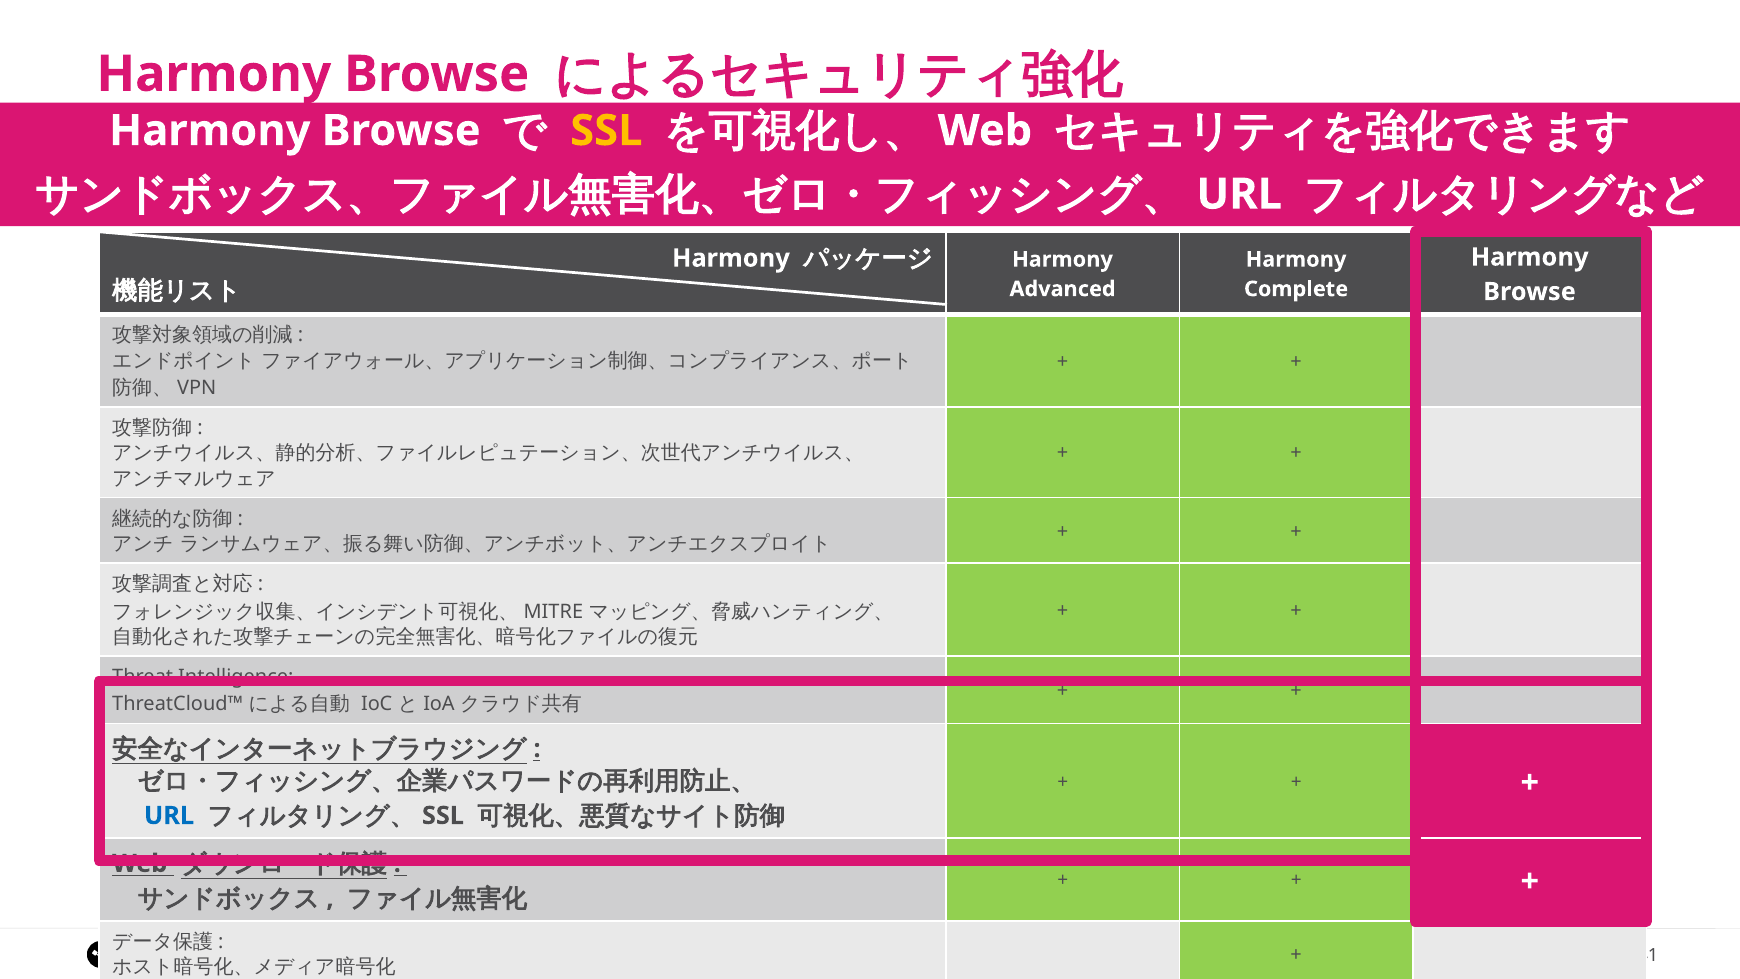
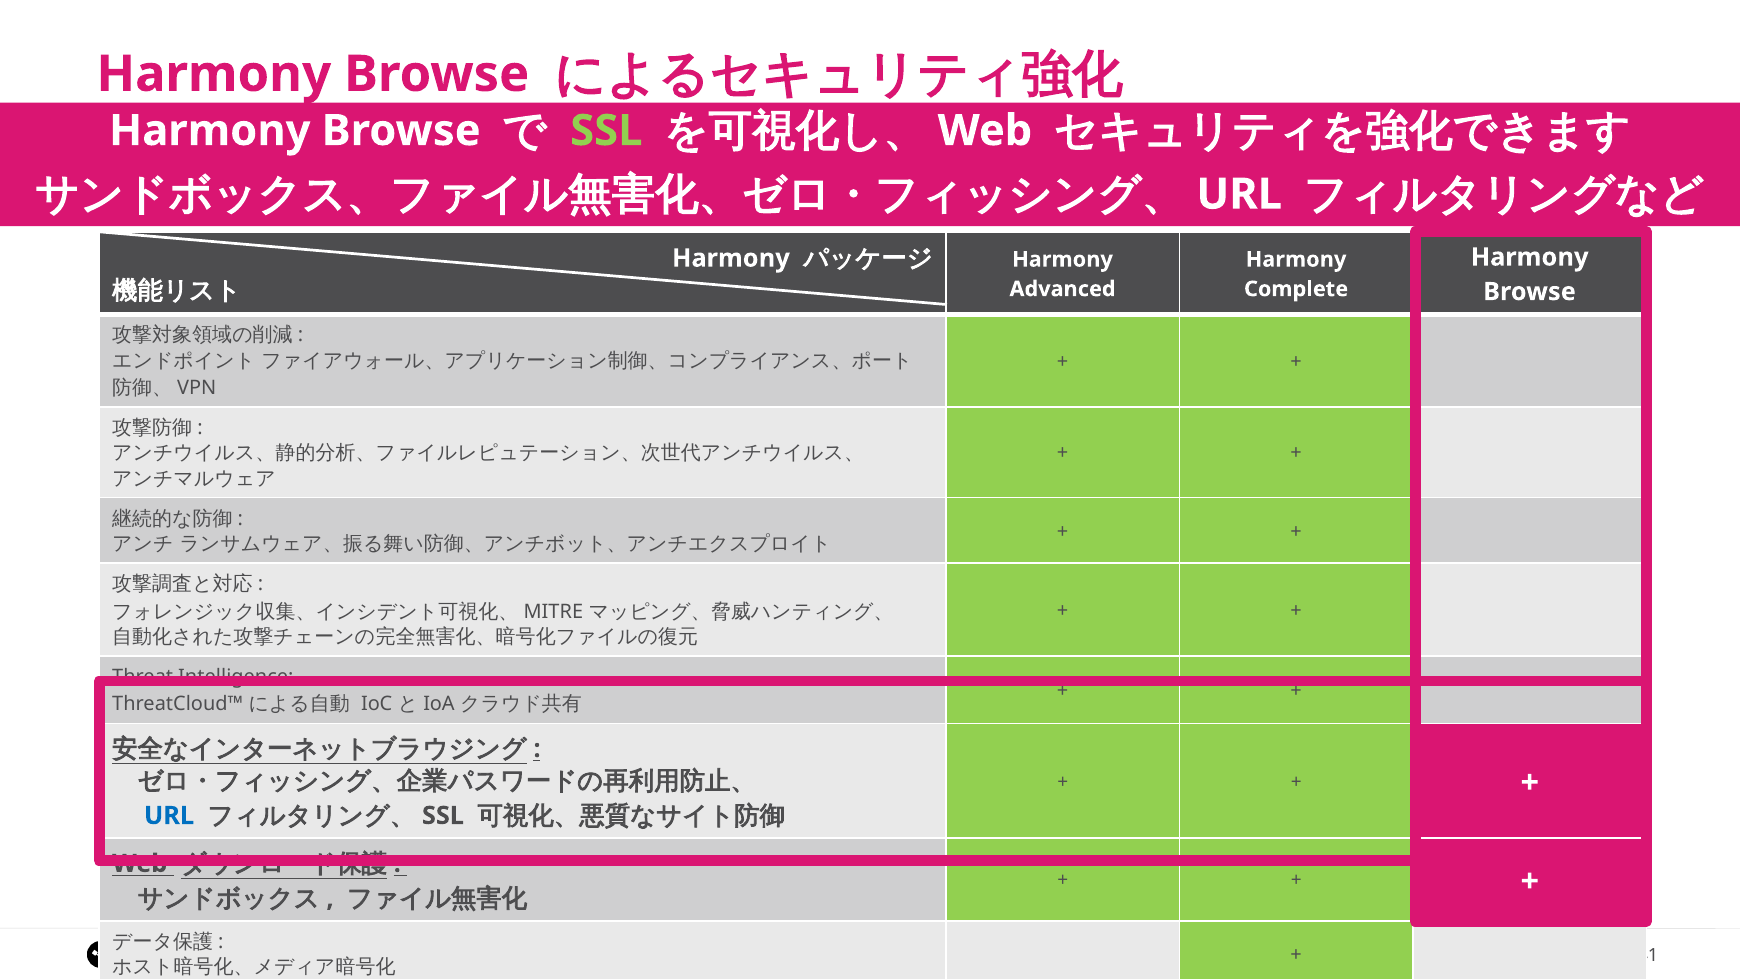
SSL at (606, 131) colour: yellow -> light green
